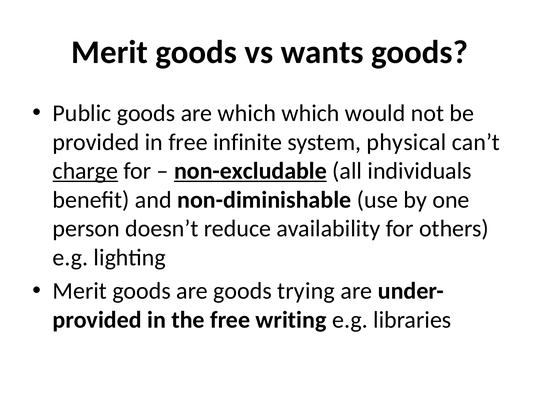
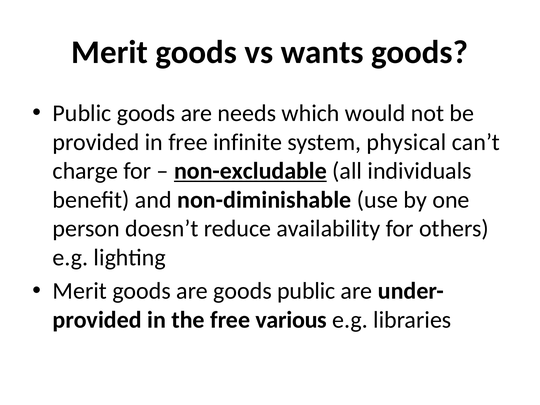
are which: which -> needs
charge underline: present -> none
goods trying: trying -> public
writing: writing -> various
